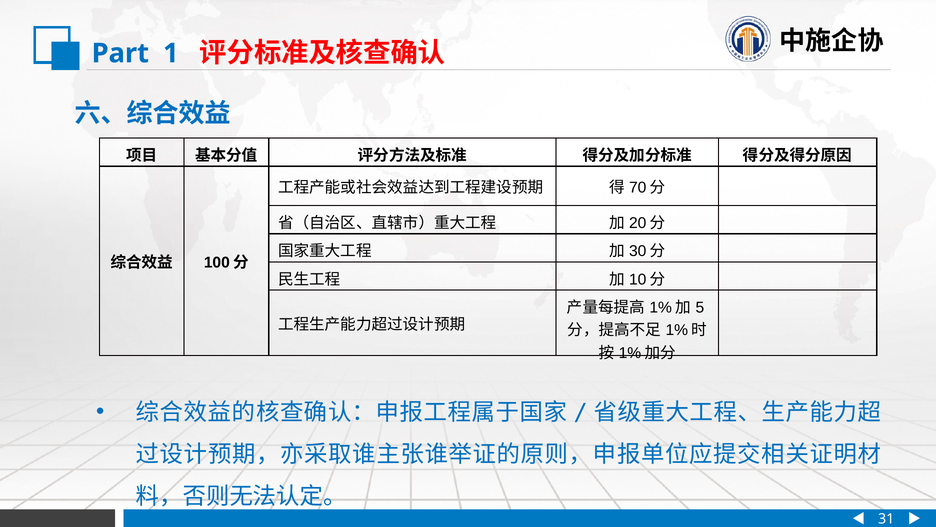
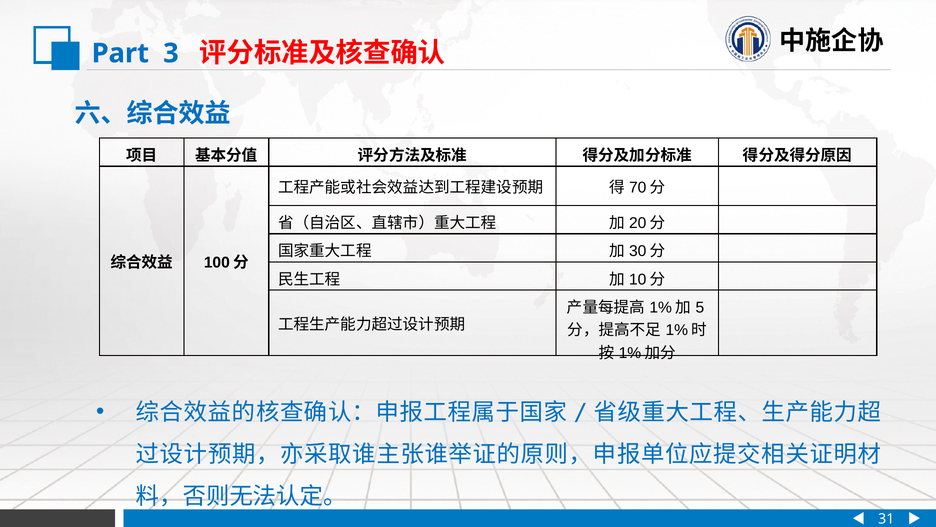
1: 1 -> 3
